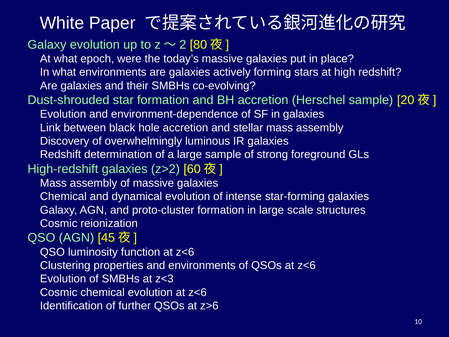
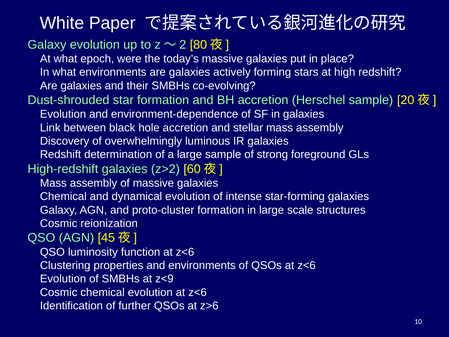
z<3: z<3 -> z<9
